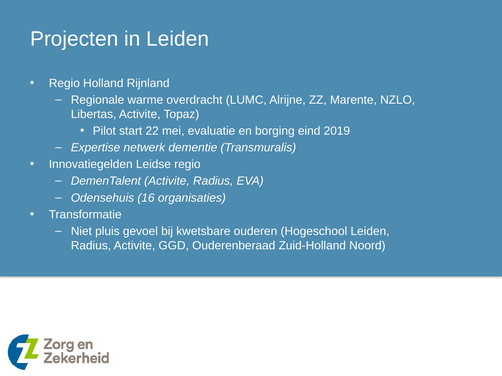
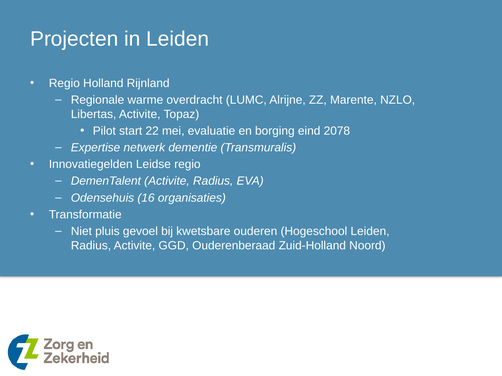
2019: 2019 -> 2078
